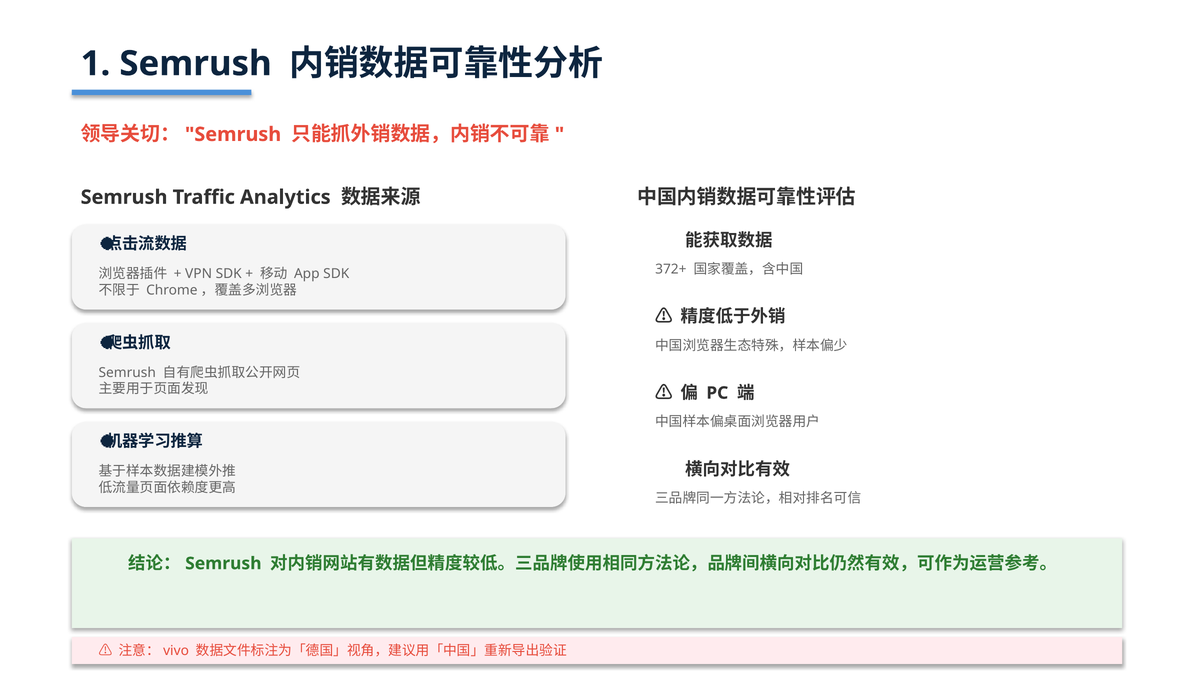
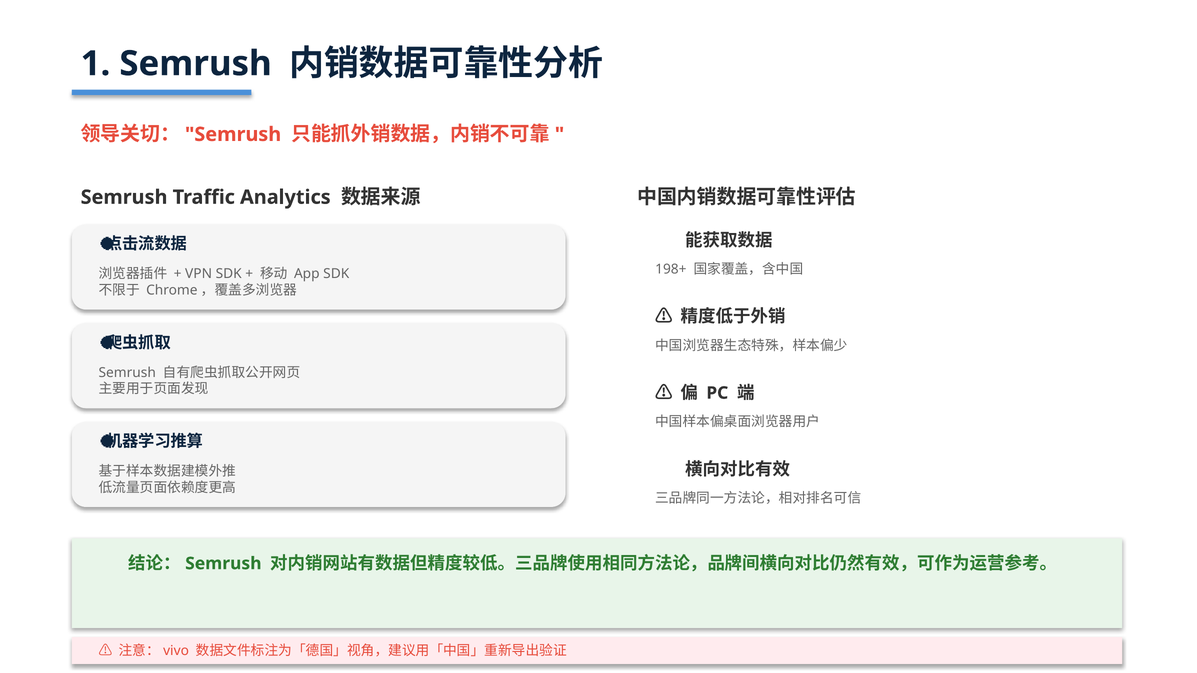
372+: 372+ -> 198+
